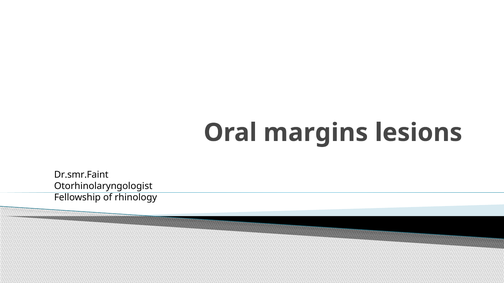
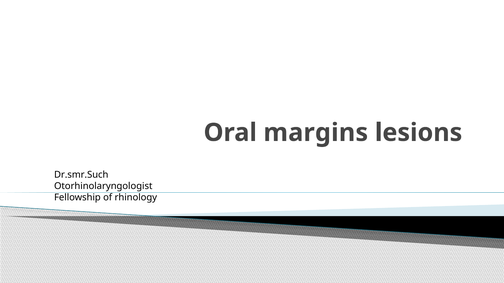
Dr.smr.Faint: Dr.smr.Faint -> Dr.smr.Such
